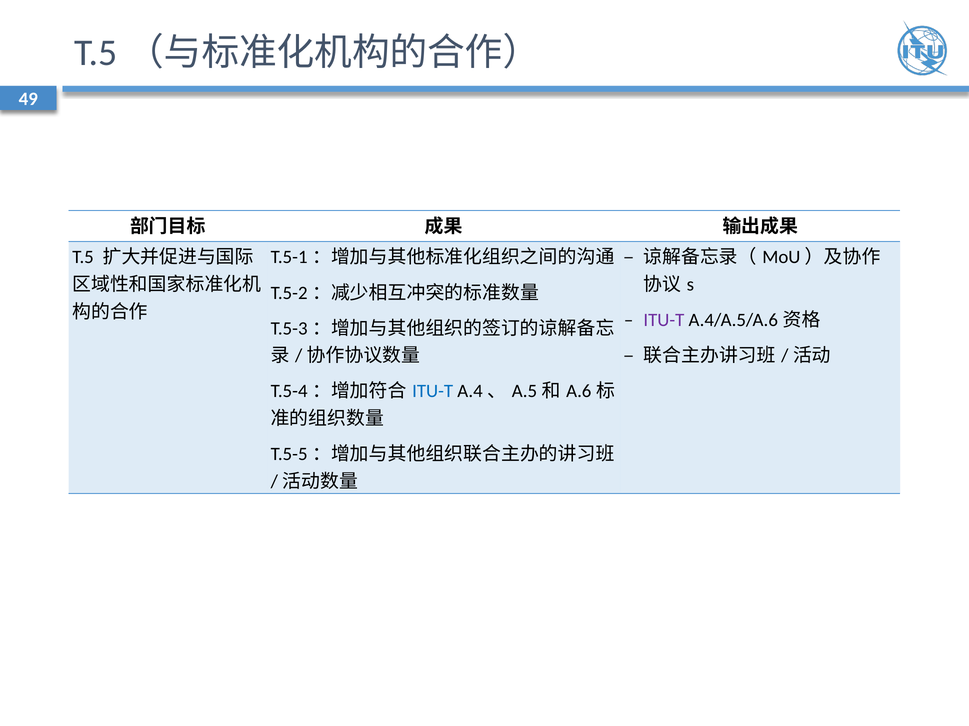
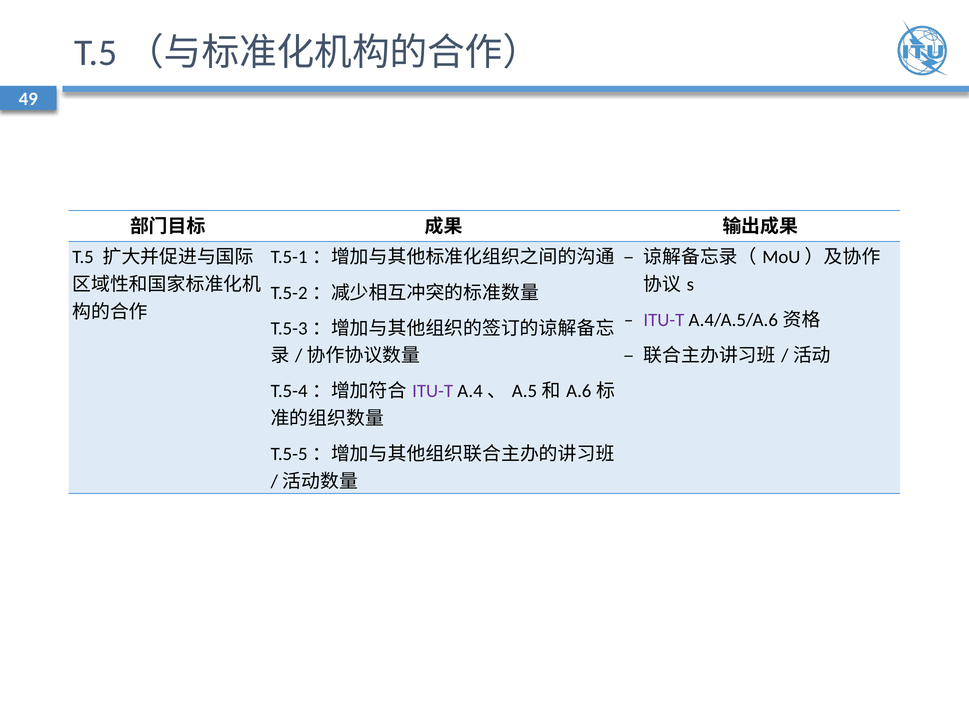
ITU-T at (433, 392) colour: blue -> purple
